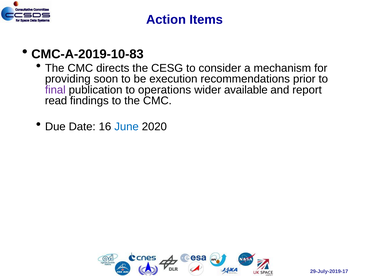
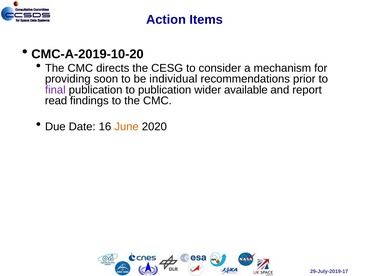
CMC-A-2019-10-83: CMC-A-2019-10-83 -> CMC-A-2019-10-20
execution: execution -> individual
to operations: operations -> publication
June colour: blue -> orange
